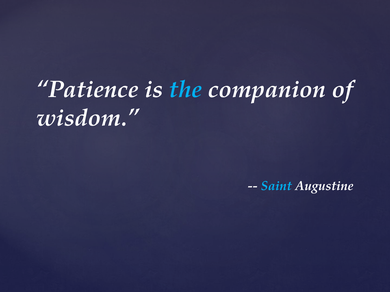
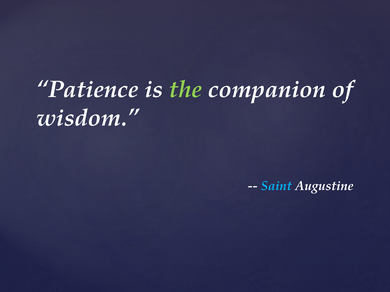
the colour: light blue -> light green
